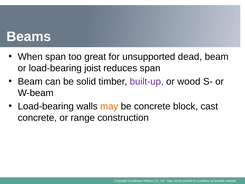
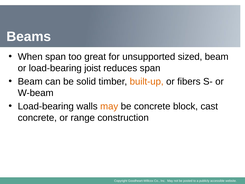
dead: dead -> sized
built-up colour: purple -> orange
wood: wood -> fibers
